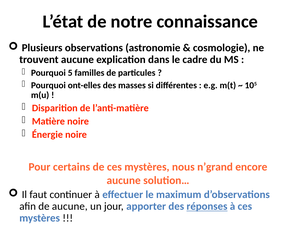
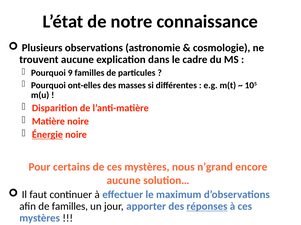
5: 5 -> 9
Énergie underline: none -> present
de aucune: aucune -> familles
